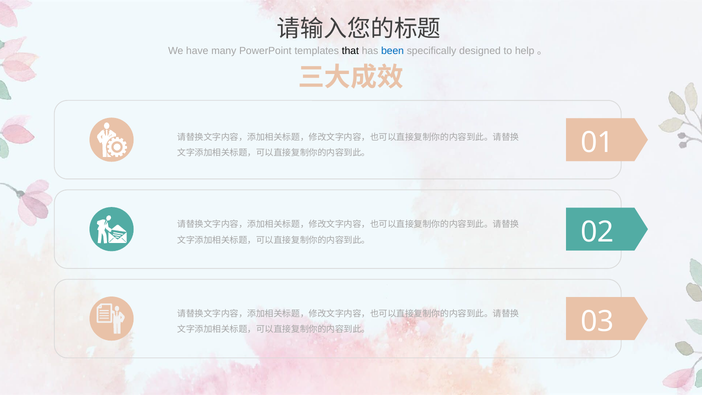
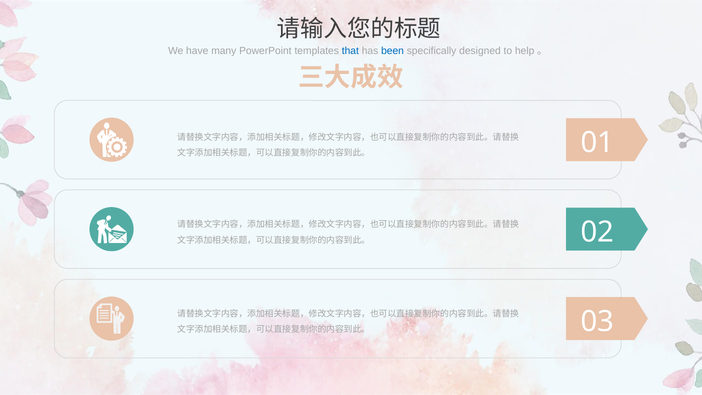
that colour: black -> blue
